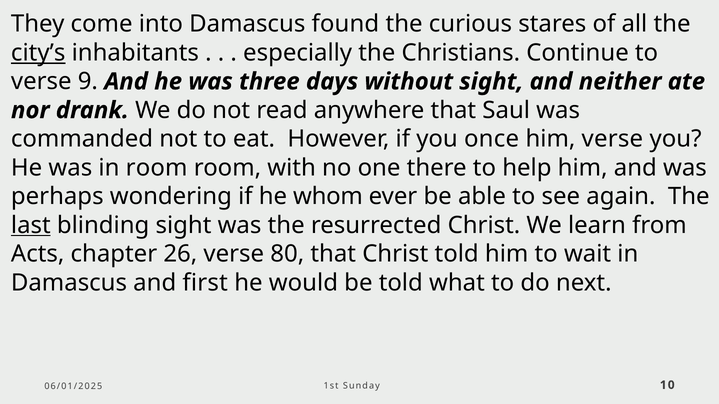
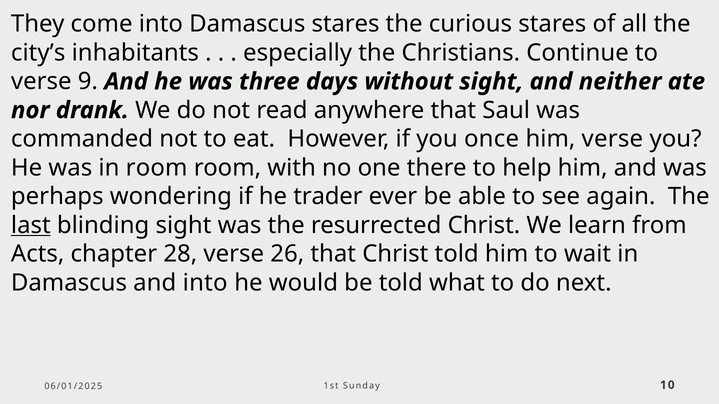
Damascus found: found -> stares
city’s underline: present -> none
whom: whom -> trader
26: 26 -> 28
80: 80 -> 26
and first: first -> into
